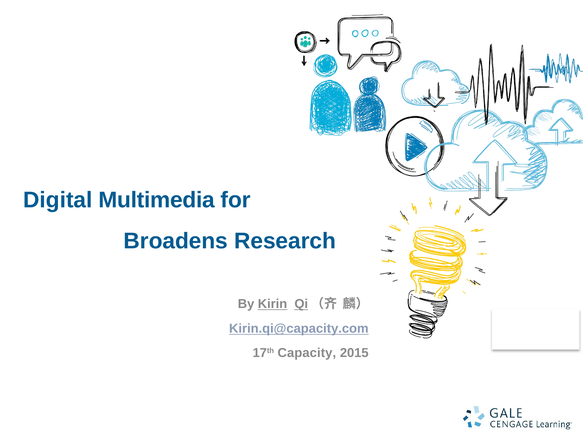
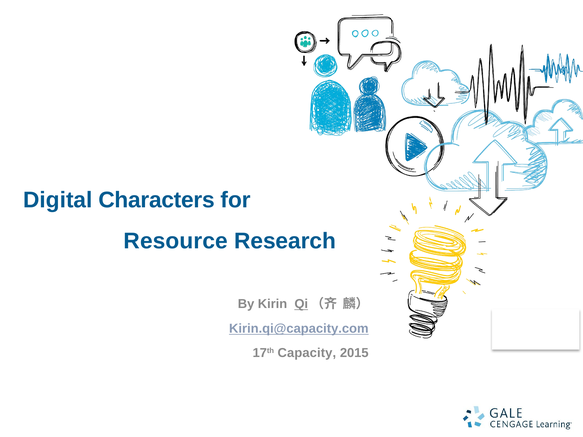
Multimedia: Multimedia -> Characters
Broadens: Broadens -> Resource
Kirin underline: present -> none
